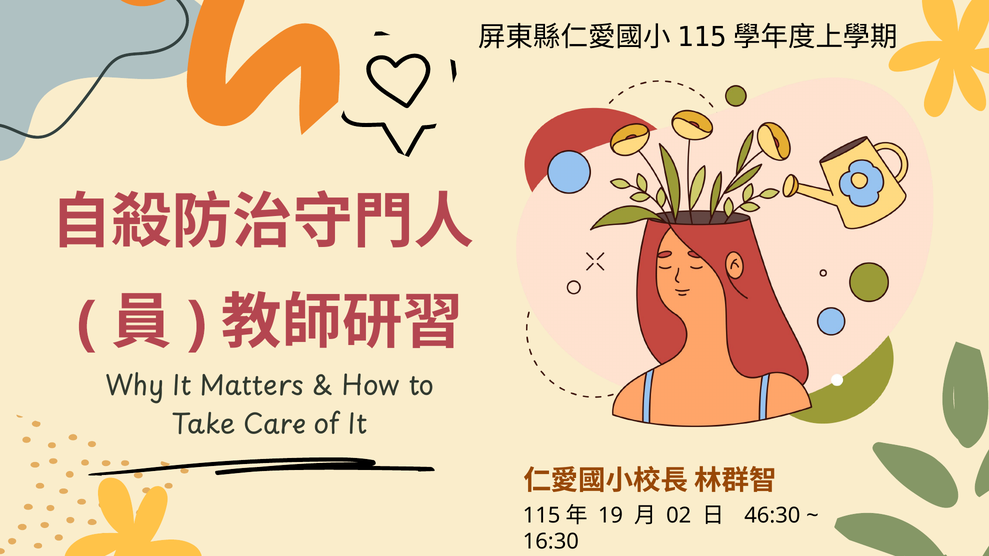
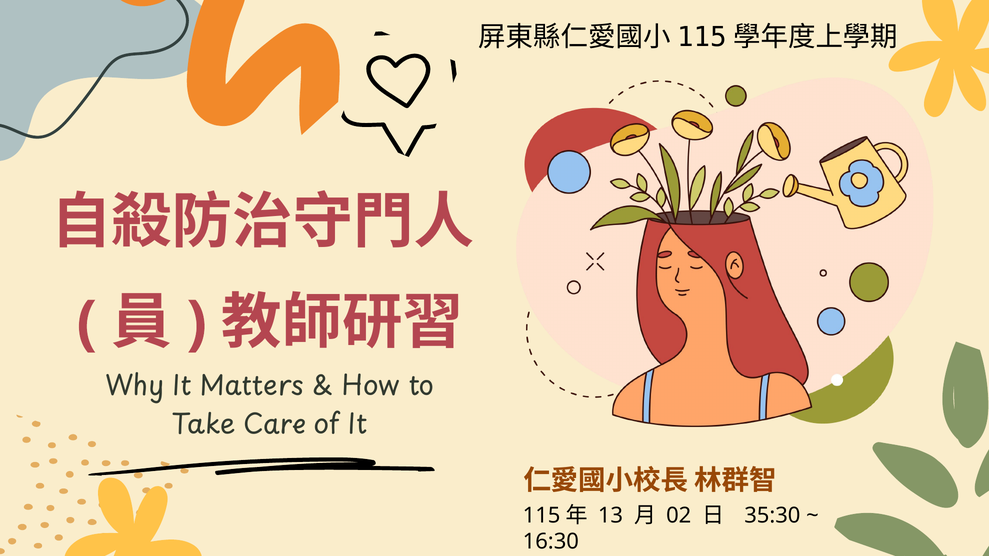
19: 19 -> 13
46:30: 46:30 -> 35:30
